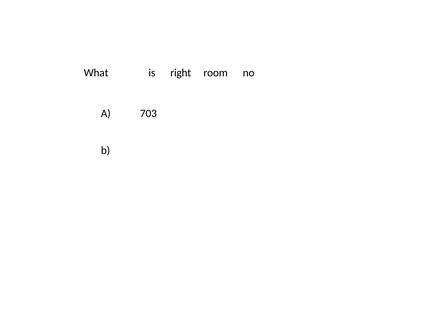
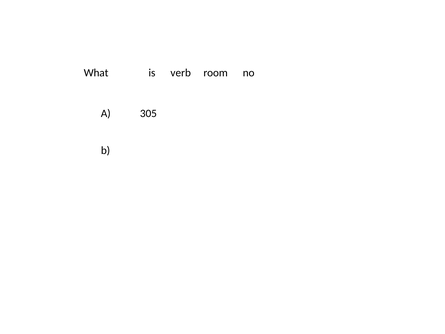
right: right -> verb
703: 703 -> 305
